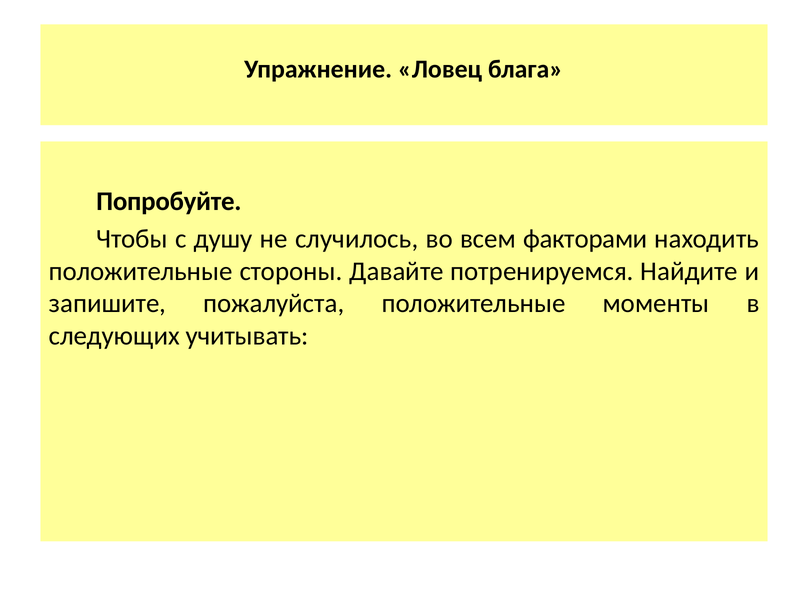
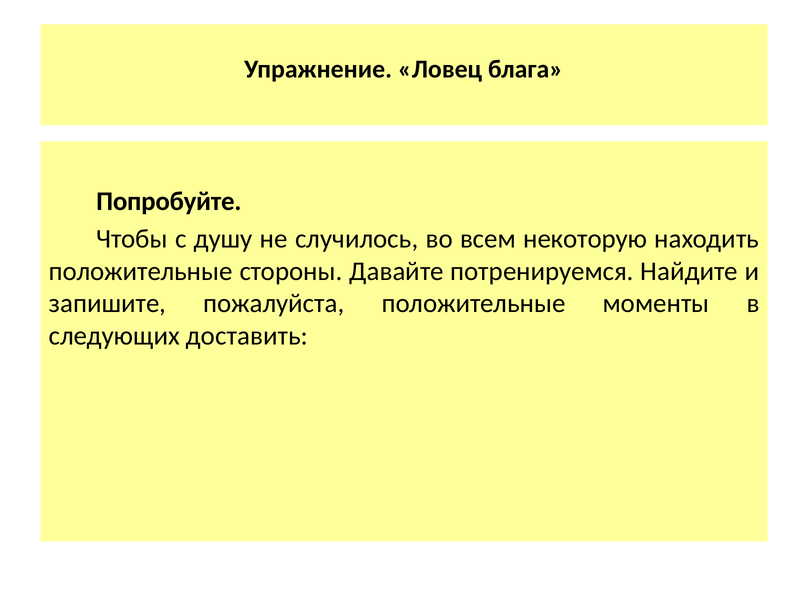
факторами: факторами -> некоторую
учитывать: учитывать -> доставить
